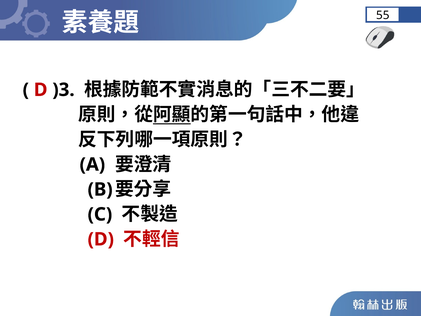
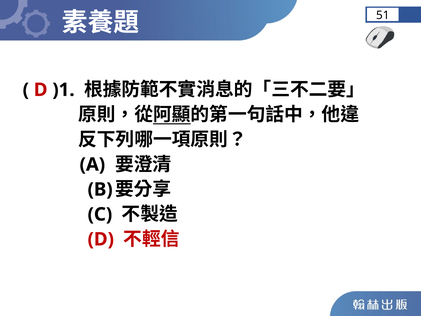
55: 55 -> 51
)3: )3 -> )1
